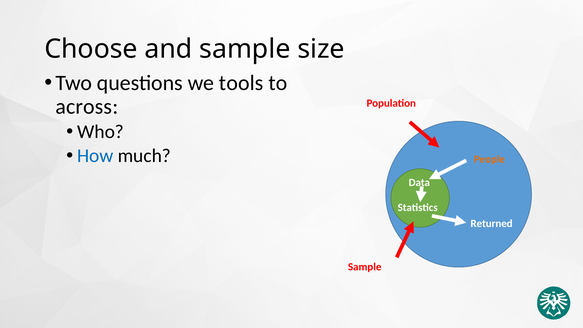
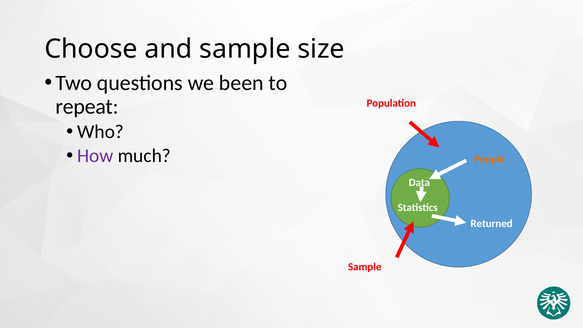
tools: tools -> been
across: across -> repeat
How colour: blue -> purple
